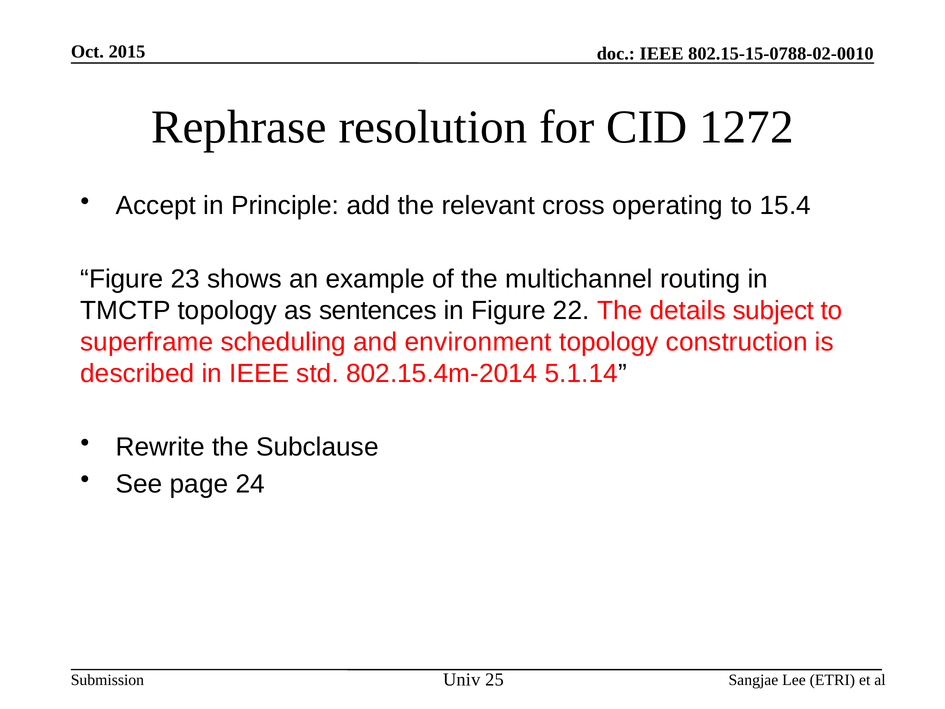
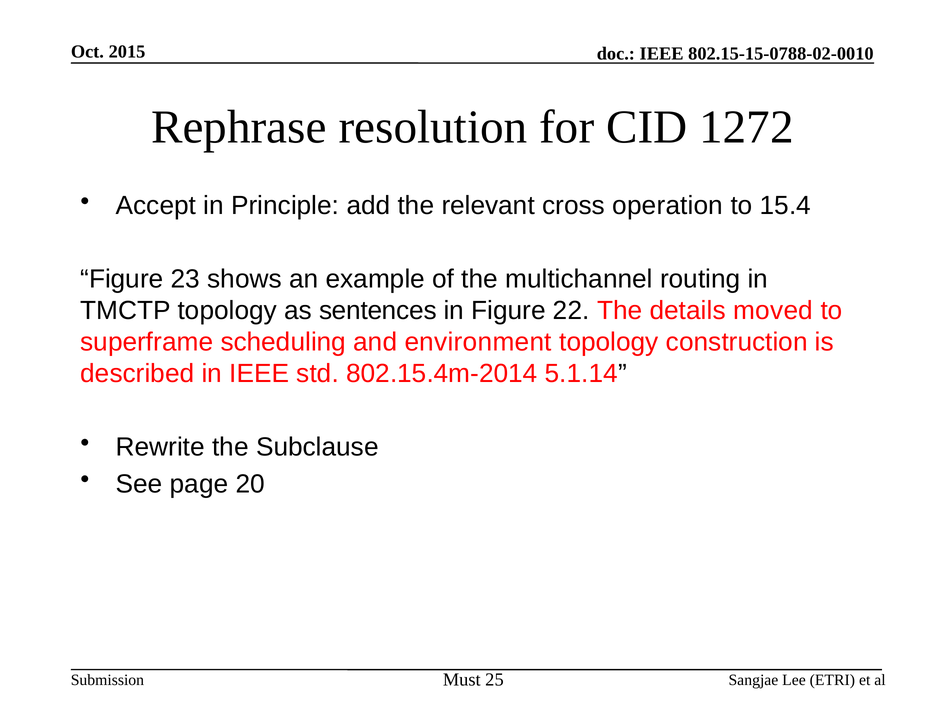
operating: operating -> operation
subject: subject -> moved
24: 24 -> 20
Univ: Univ -> Must
